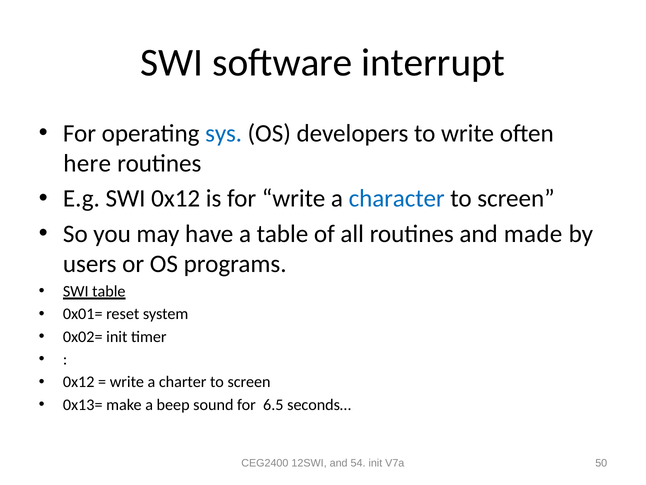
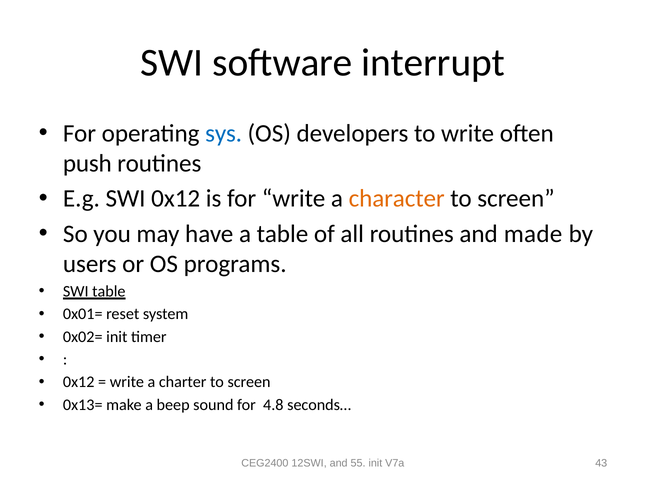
here: here -> push
character colour: blue -> orange
6.5: 6.5 -> 4.8
54: 54 -> 55
50: 50 -> 43
